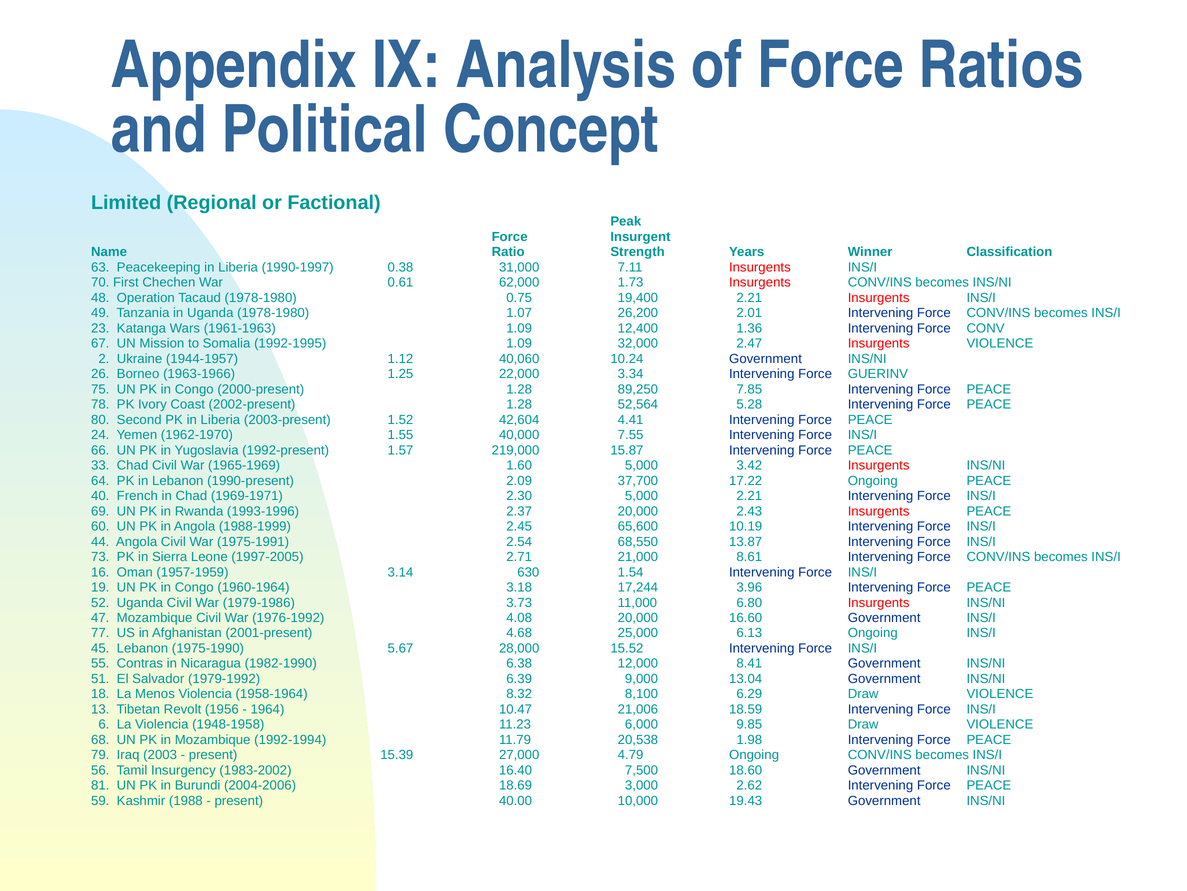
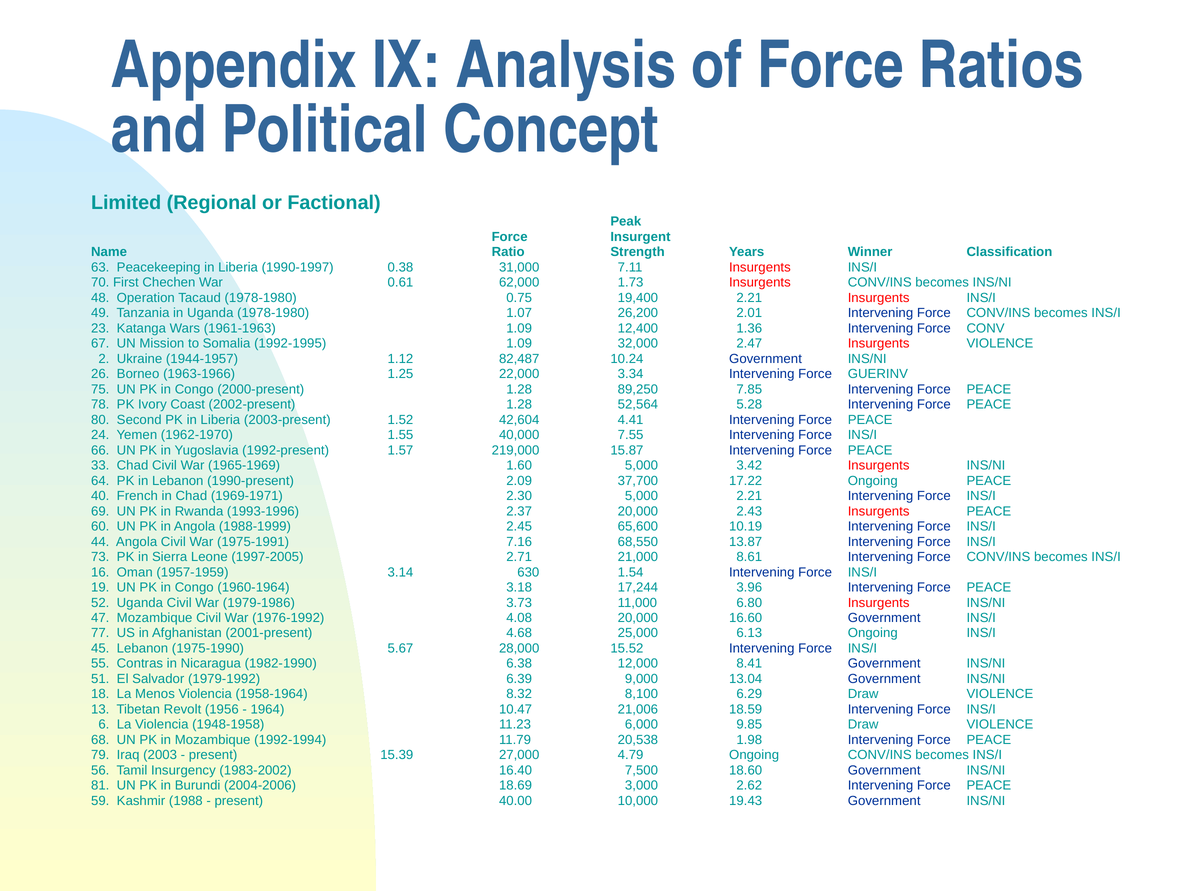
40,060: 40,060 -> 82,487
2.54: 2.54 -> 7.16
